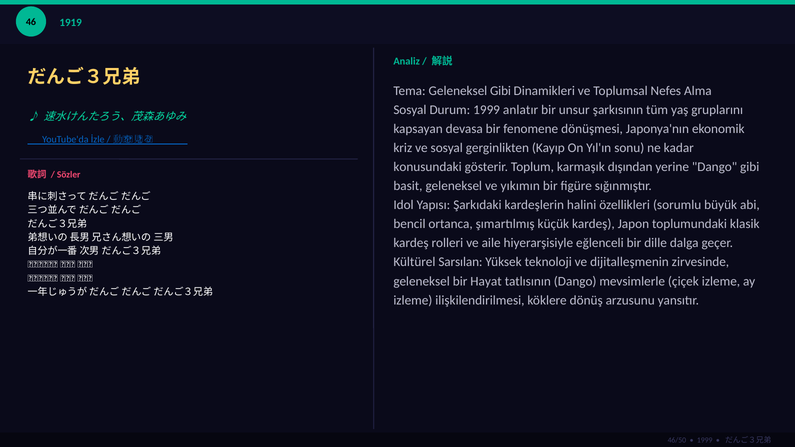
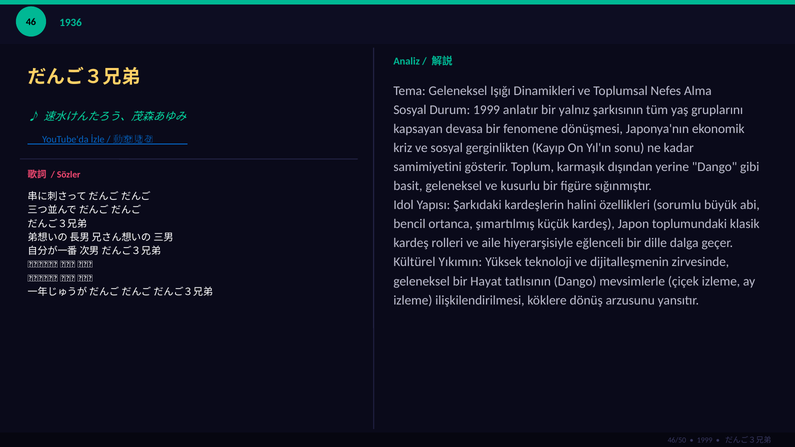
1919: 1919 -> 1936
Geleneksel Gibi: Gibi -> Işığı
unsur: unsur -> yalnız
konusundaki: konusundaki -> samimiyetini
yıkımın: yıkımın -> kusurlu
Sarsılan: Sarsılan -> Yıkımın
